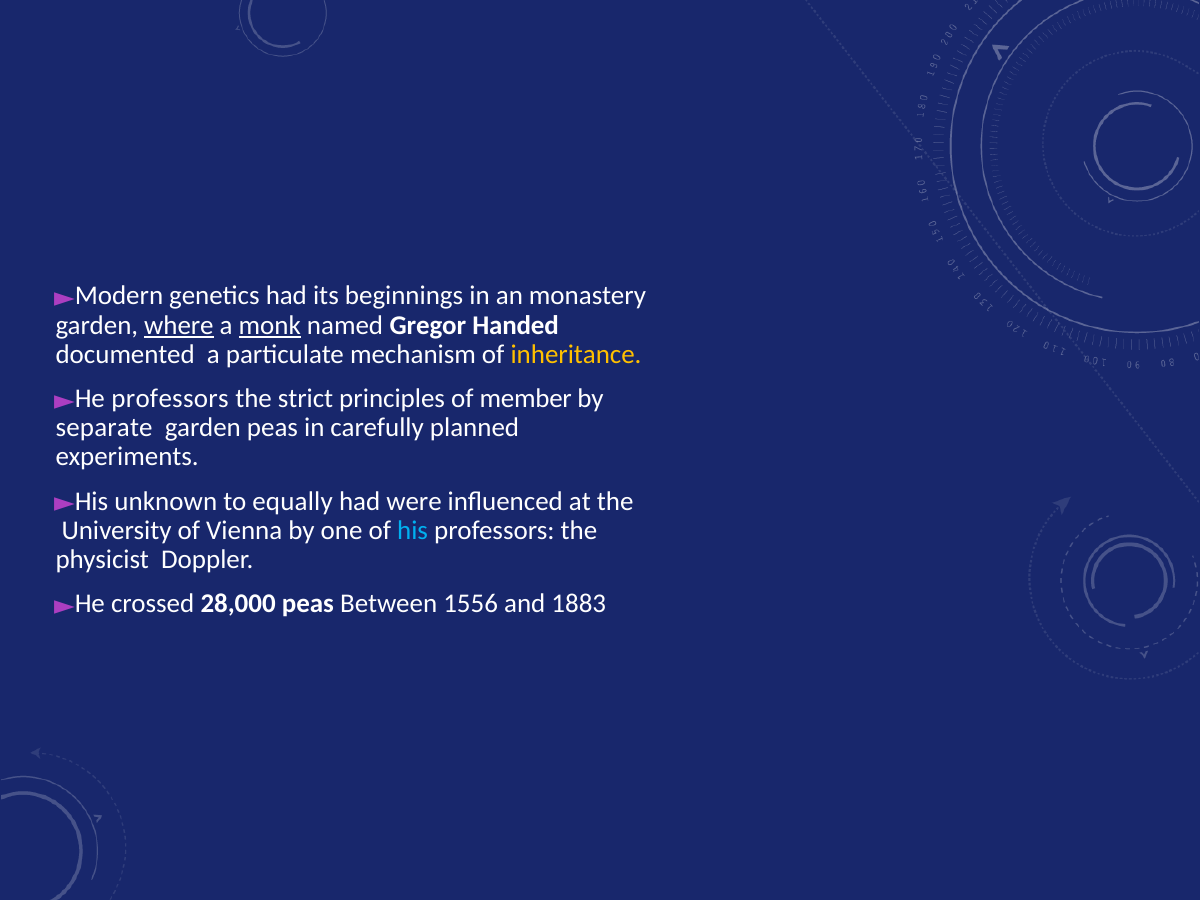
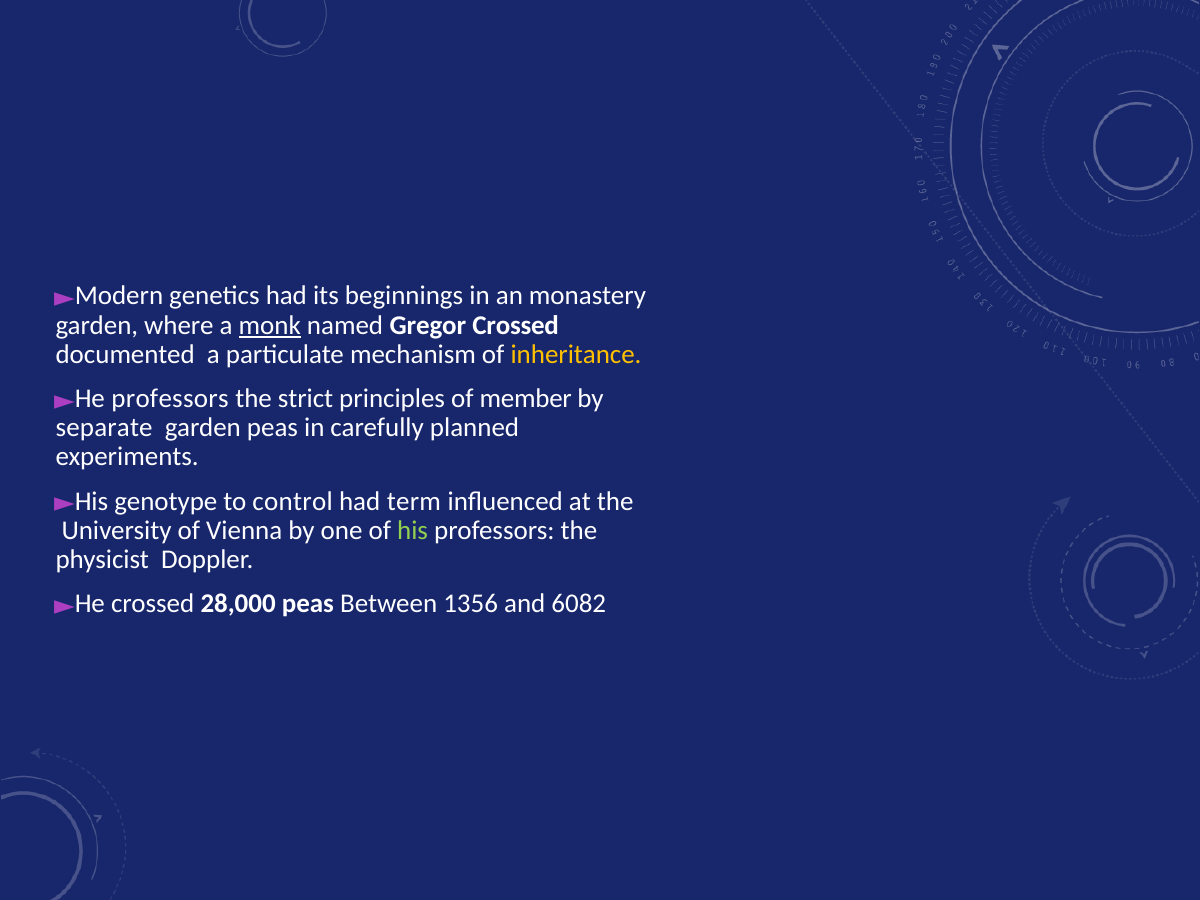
where underline: present -> none
Gregor Handed: Handed -> Crossed
unknown: unknown -> genotype
equally: equally -> control
were: were -> term
his colour: light blue -> light green
1556: 1556 -> 1356
1883: 1883 -> 6082
